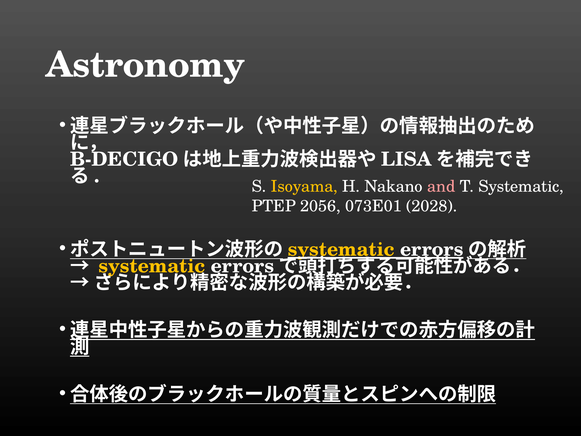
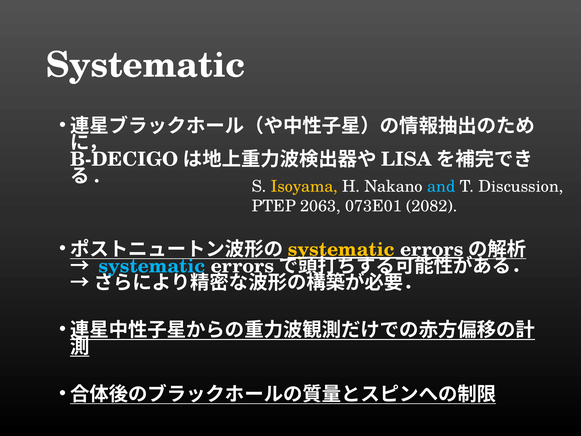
Astronomy at (145, 65): Astronomy -> Systematic
and colour: pink -> light blue
T Systematic: Systematic -> Discussion
2056: 2056 -> 2063
2028: 2028 -> 2082
systematic at (152, 266) colour: yellow -> light blue
